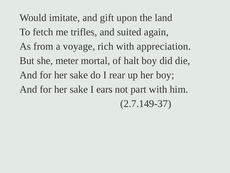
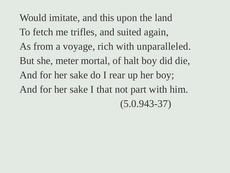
gift: gift -> this
appreciation: appreciation -> unparalleled
ears: ears -> that
2.7.149-37: 2.7.149-37 -> 5.0.943-37
